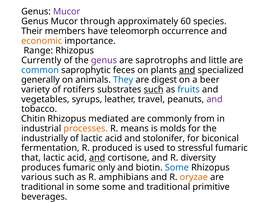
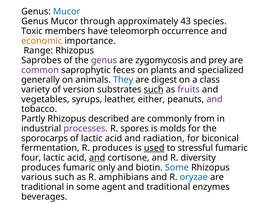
Mucor at (67, 12) colour: purple -> blue
60: 60 -> 43
Their: Their -> Toxic
Currently: Currently -> Saprobes
saprotrophs: saprotrophs -> zygomycosis
little: little -> prey
common colour: blue -> purple
and at (187, 70) underline: present -> none
beer: beer -> class
rotifers: rotifers -> version
fruits colour: blue -> purple
travel: travel -> either
Chitin: Chitin -> Partly
mediated: mediated -> described
processes colour: orange -> purple
means: means -> spores
industrially: industrially -> sporocarps
stolonifer: stolonifer -> radiation
R produced: produced -> produces
used underline: none -> present
that: that -> four
oryzae colour: orange -> blue
some some: some -> agent
primitive: primitive -> enzymes
